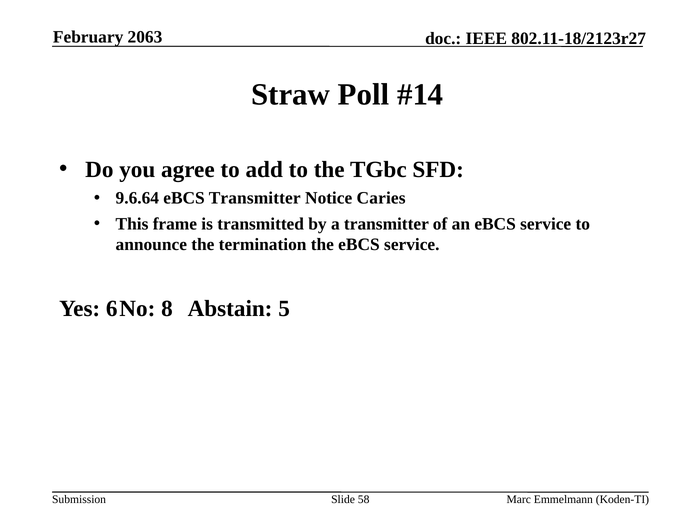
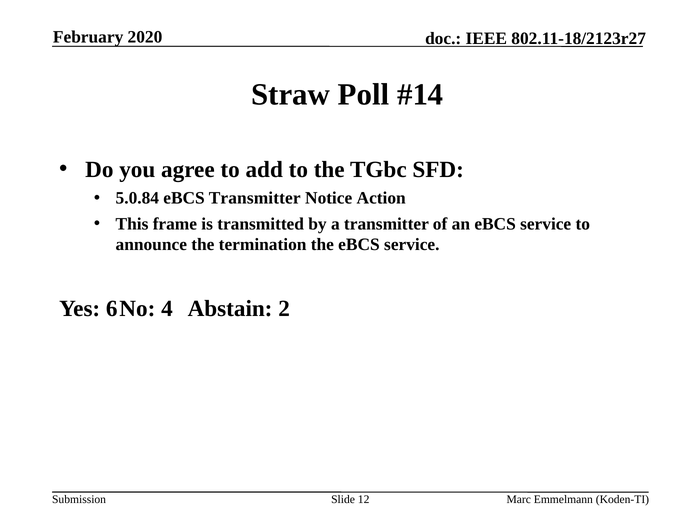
2063: 2063 -> 2020
9.6.64: 9.6.64 -> 5.0.84
Caries: Caries -> Action
8: 8 -> 4
5: 5 -> 2
58: 58 -> 12
